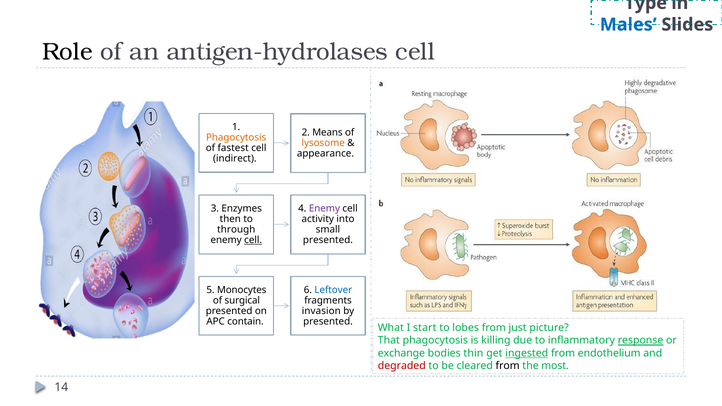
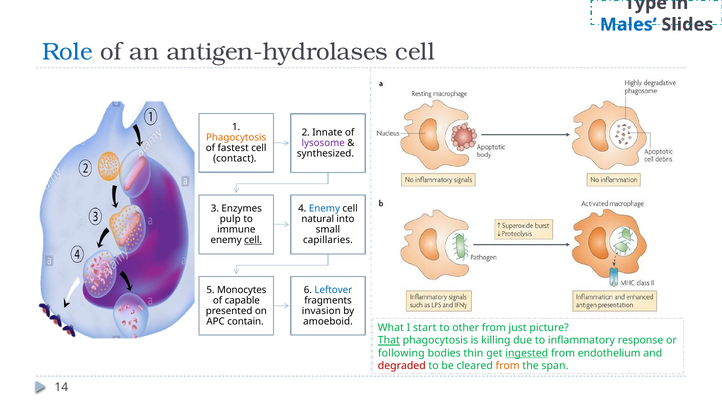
Role colour: black -> blue
Means: Means -> Innate
lysosome colour: orange -> purple
appearance: appearance -> synthesized
indirect: indirect -> contact
Enemy at (324, 209) colour: purple -> blue
then: then -> pulp
activity: activity -> natural
through: through -> immune
presented at (328, 240): presented -> capillaries
surgical: surgical -> capable
presented at (328, 322): presented -> amoeboid
lobes: lobes -> other
That underline: none -> present
response underline: present -> none
exchange: exchange -> following
from at (508, 366) colour: black -> orange
most: most -> span
